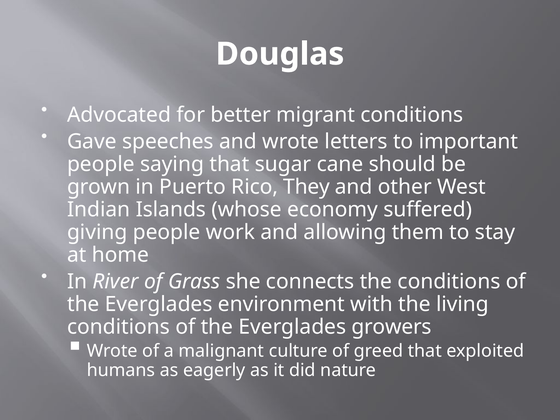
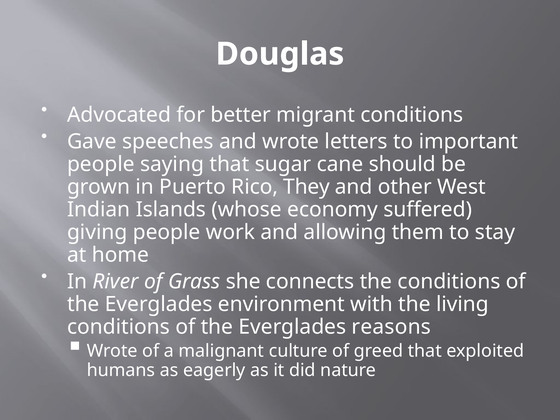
growers: growers -> reasons
